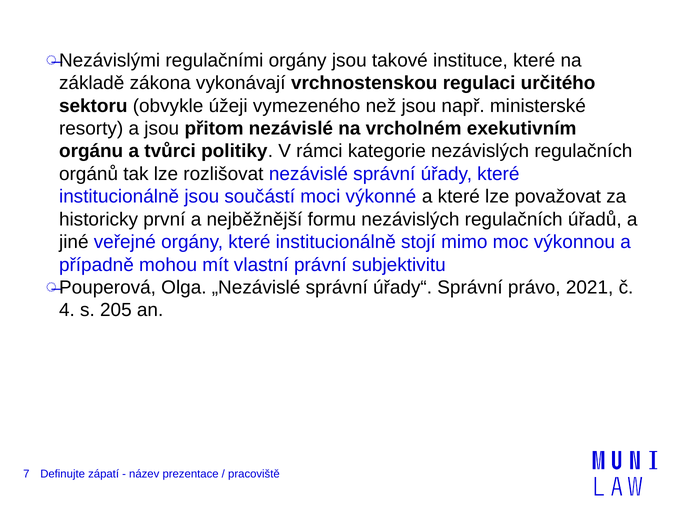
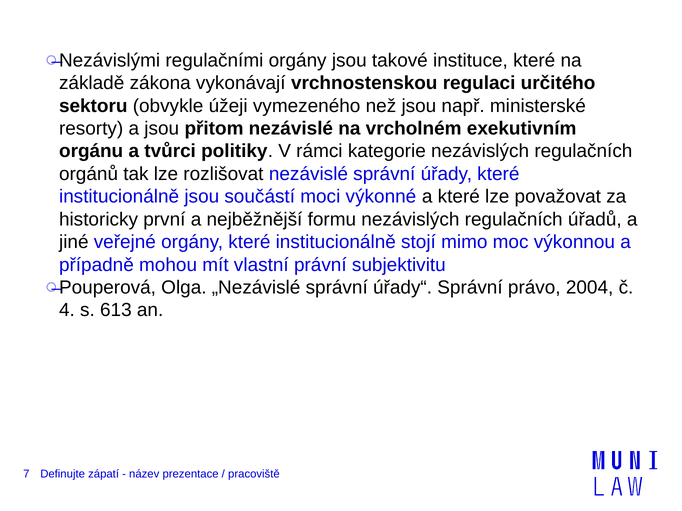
2021: 2021 -> 2004
205: 205 -> 613
